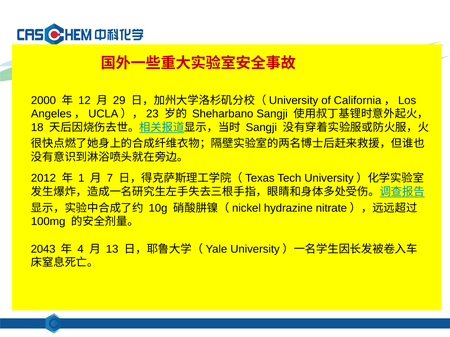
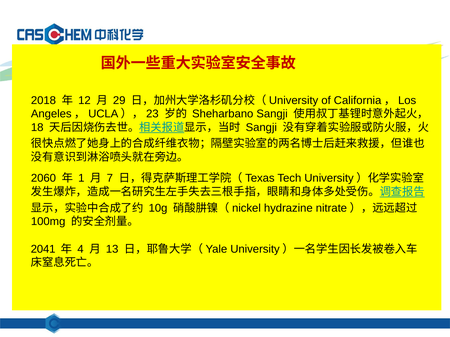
2000: 2000 -> 2018
2012: 2012 -> 2060
2043: 2043 -> 2041
